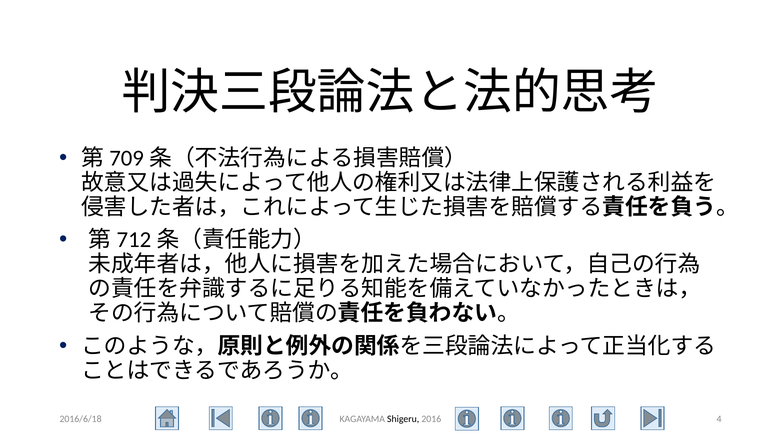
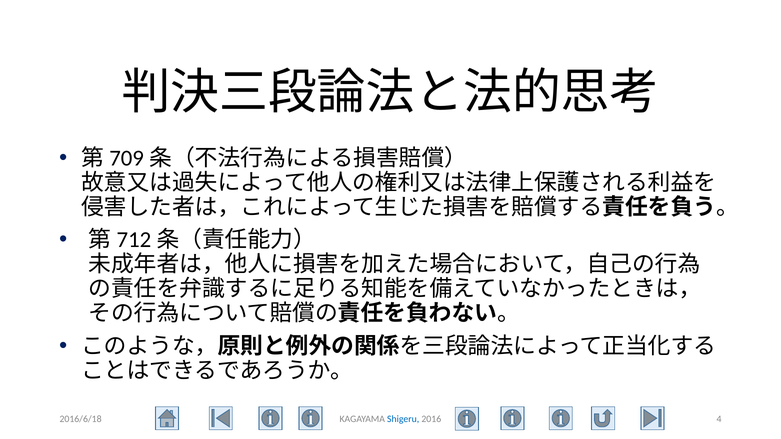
Shigeru colour: black -> blue
